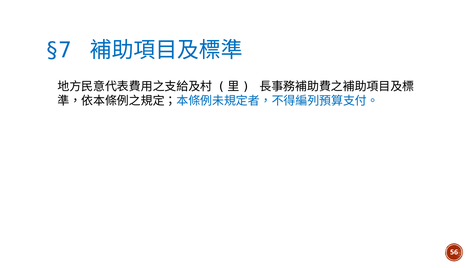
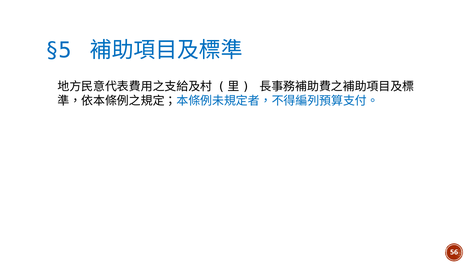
§7: §7 -> §5
